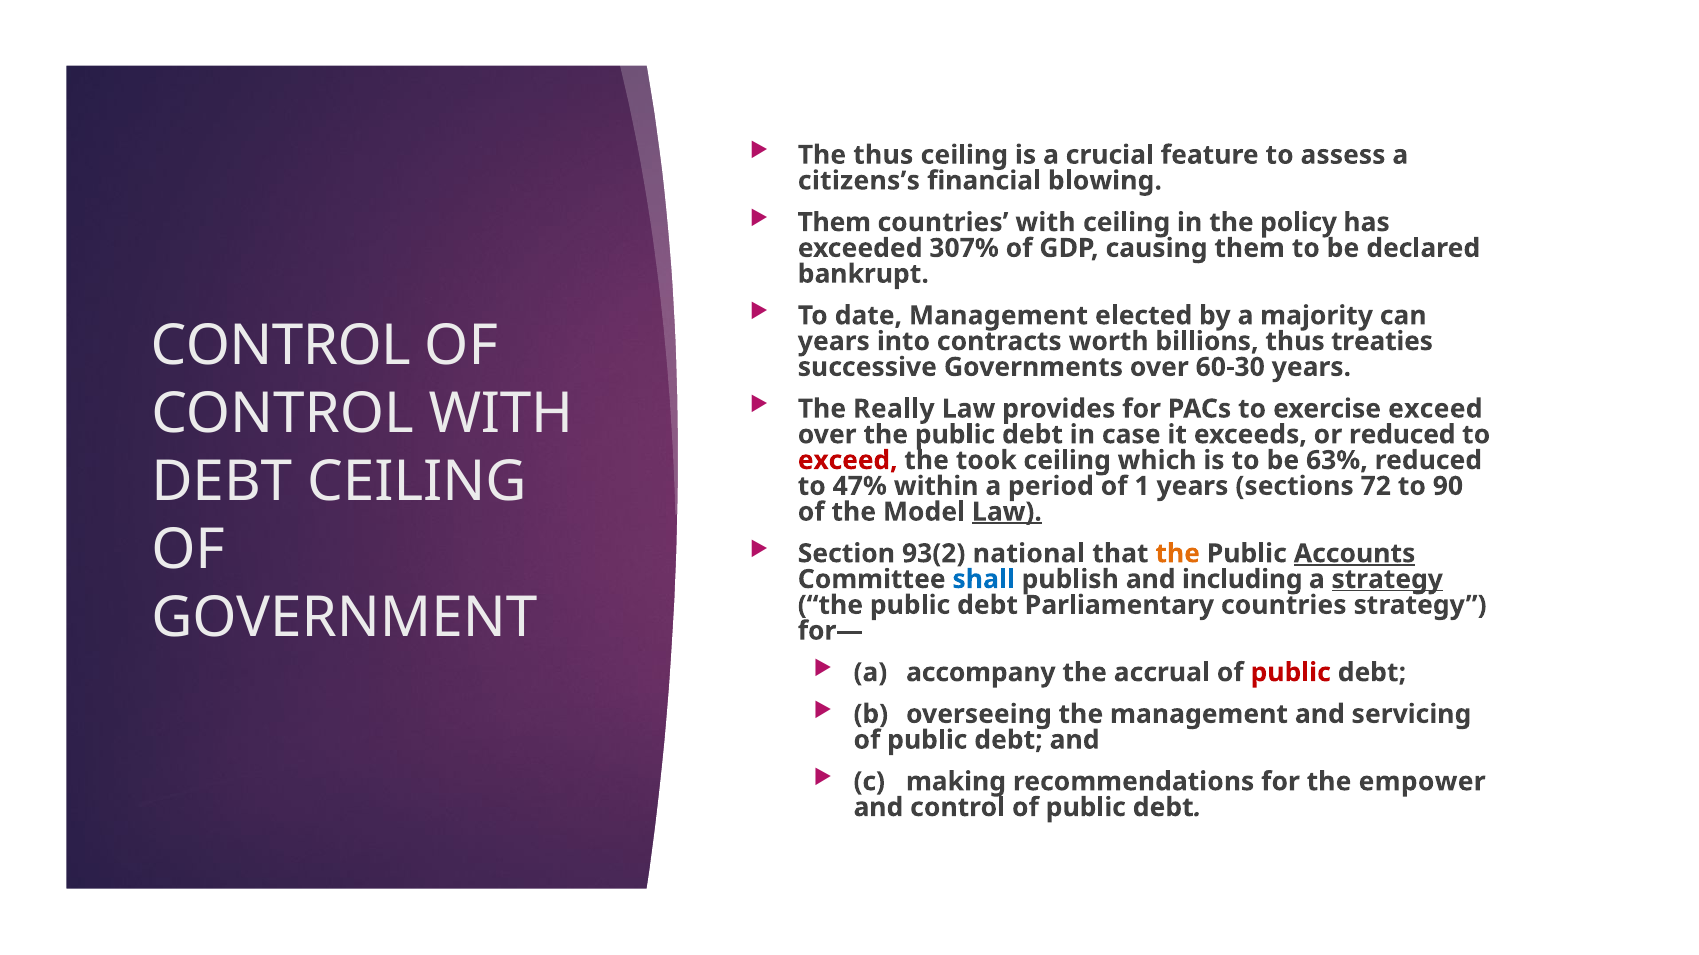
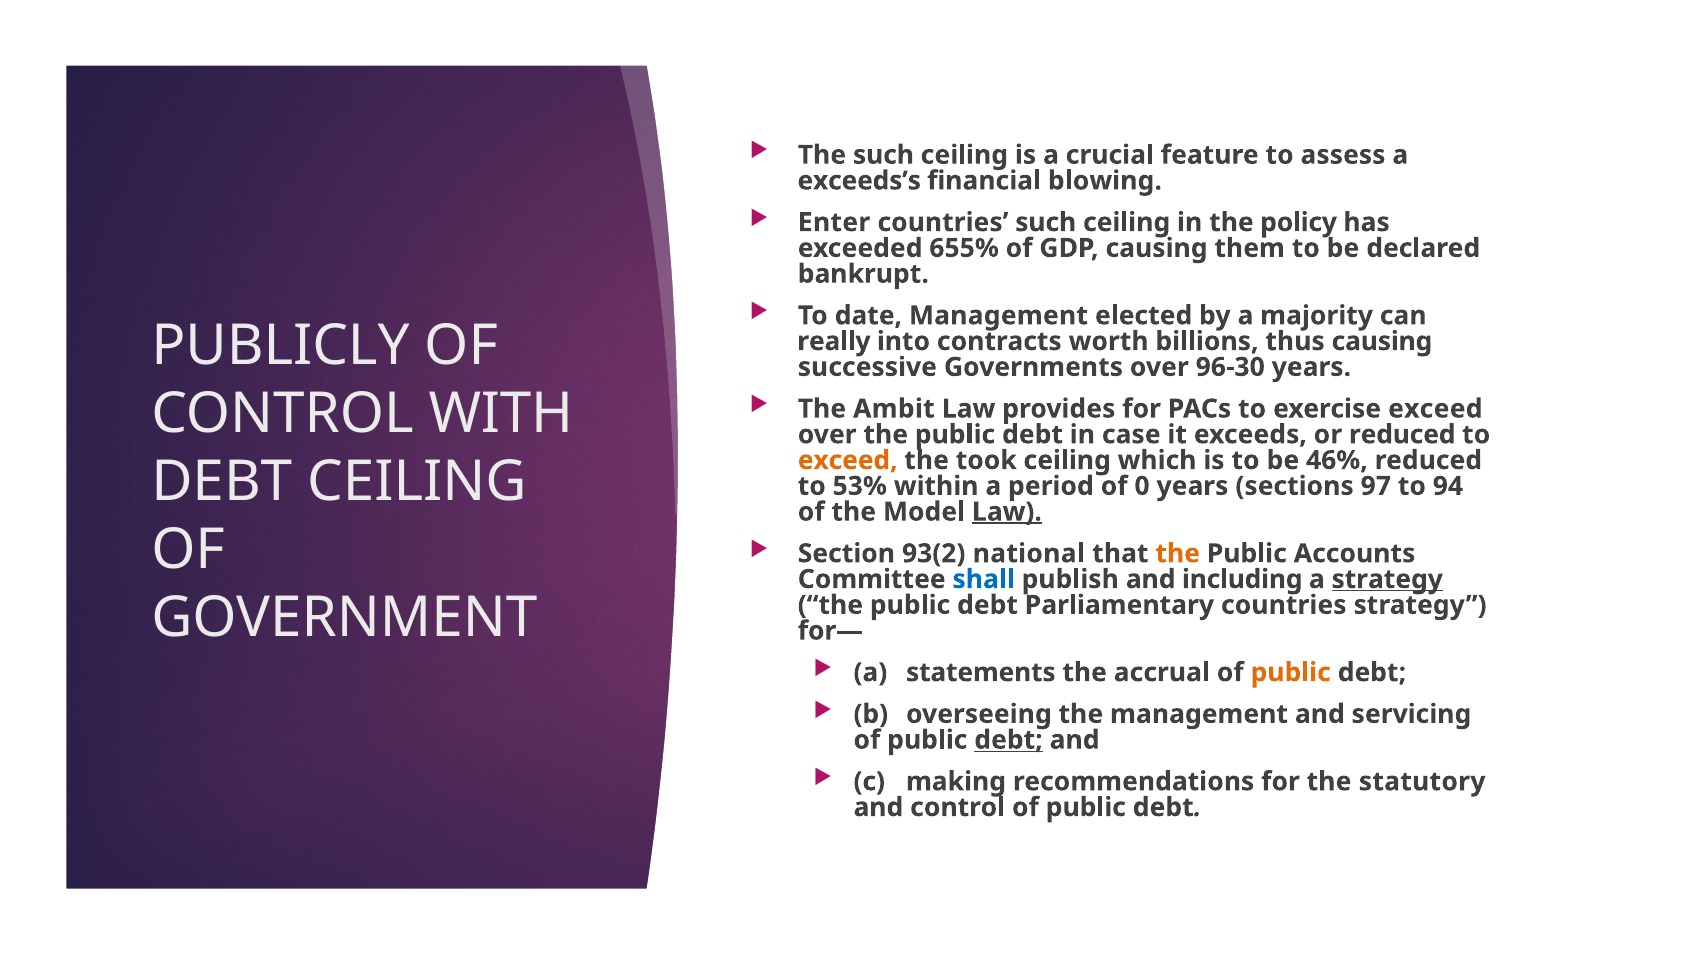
The thus: thus -> such
citizens’s: citizens’s -> exceeds’s
Them at (834, 223): Them -> Enter
countries with: with -> such
307%: 307% -> 655%
CONTROL at (281, 346): CONTROL -> PUBLICLY
years at (834, 342): years -> really
thus treaties: treaties -> causing
60-30: 60-30 -> 96-30
Really: Really -> Ambit
exceed at (848, 461) colour: red -> orange
63%: 63% -> 46%
47%: 47% -> 53%
1: 1 -> 0
72: 72 -> 97
90: 90 -> 94
Accounts underline: present -> none
accompany: accompany -> statements
public at (1291, 673) colour: red -> orange
debt at (1008, 740) underline: none -> present
empower: empower -> statutory
